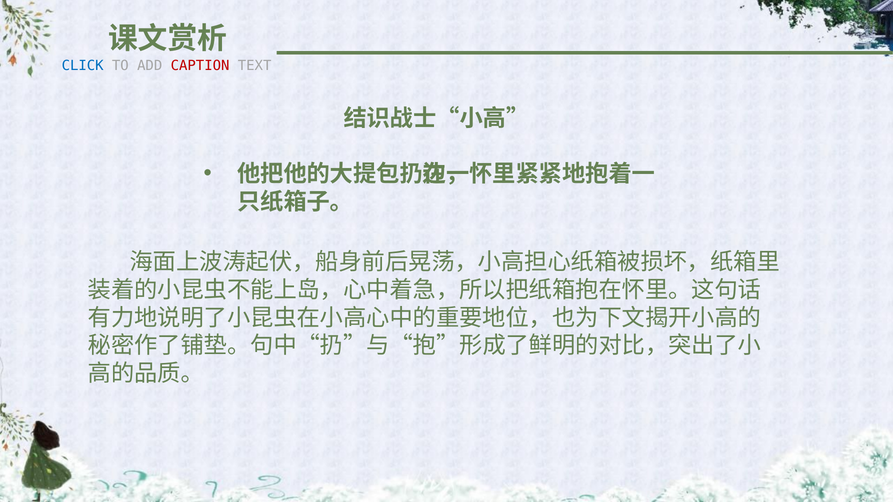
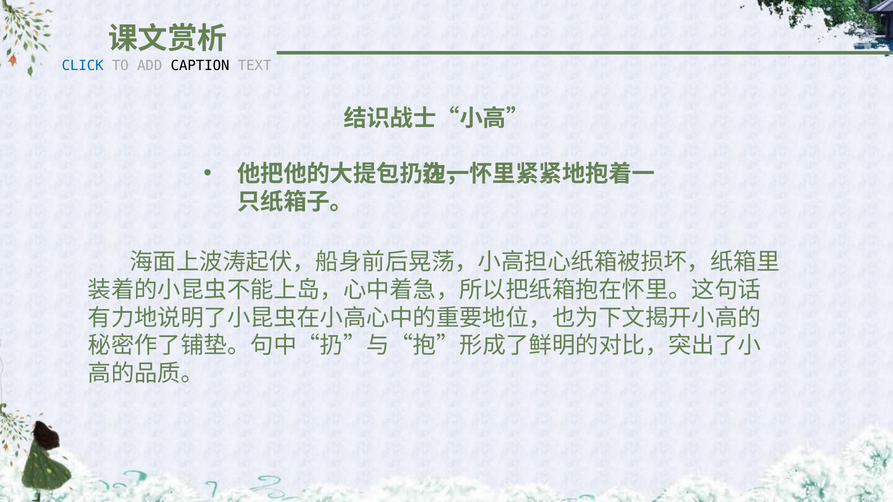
CAPTION colour: red -> black
